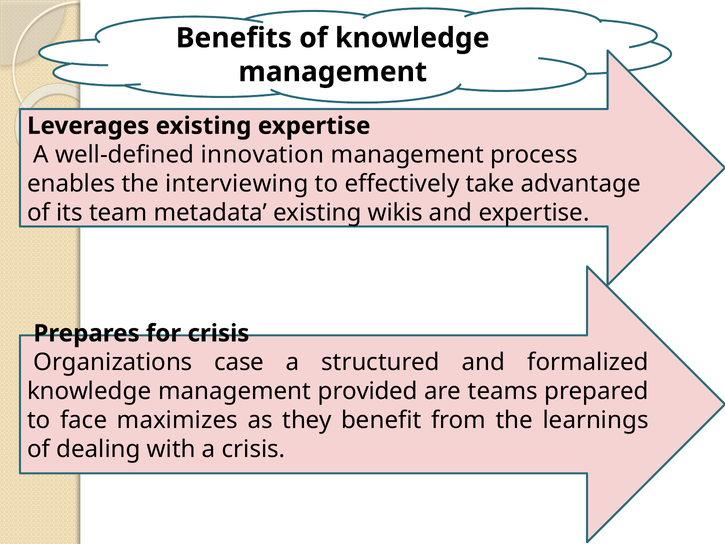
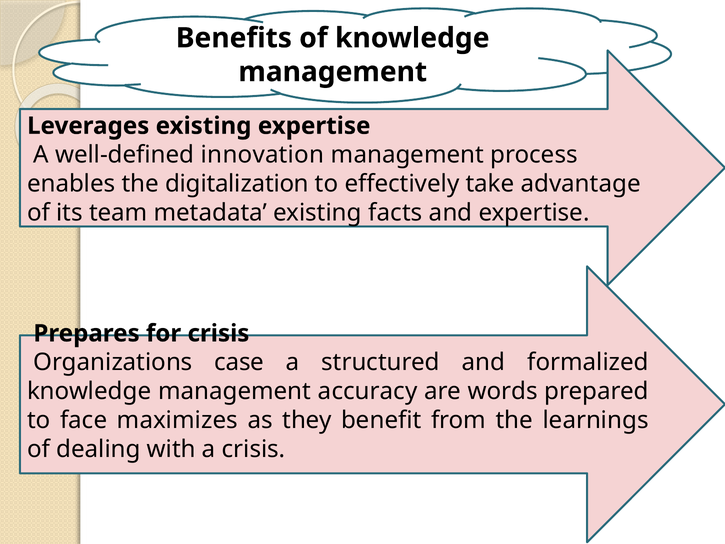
interviewing: interviewing -> digitalization
wikis: wikis -> facts
provided: provided -> accuracy
teams: teams -> words
